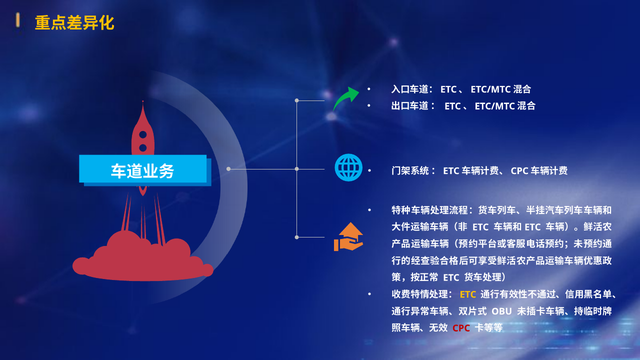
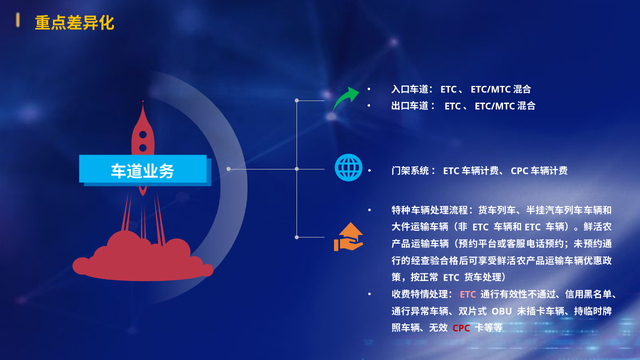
ETC at (468, 295) colour: yellow -> pink
